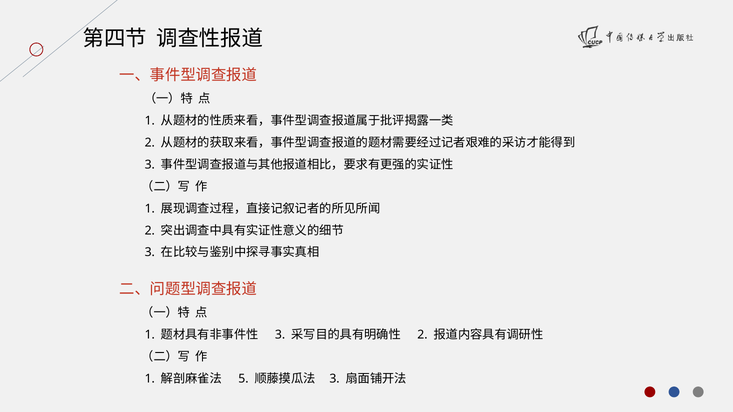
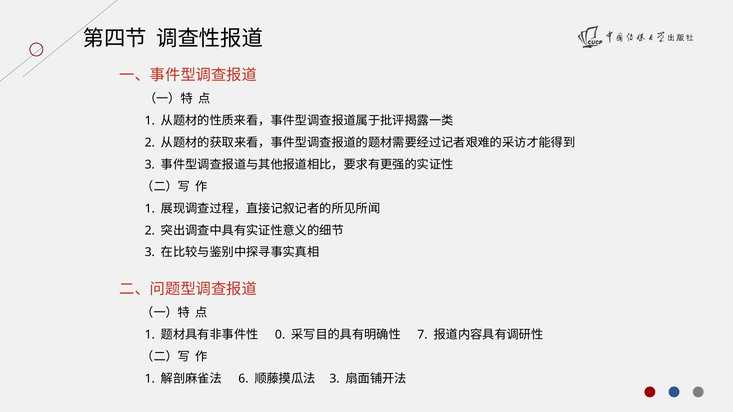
3 at (280, 335): 3 -> 0
2 at (422, 335): 2 -> 7
5: 5 -> 6
